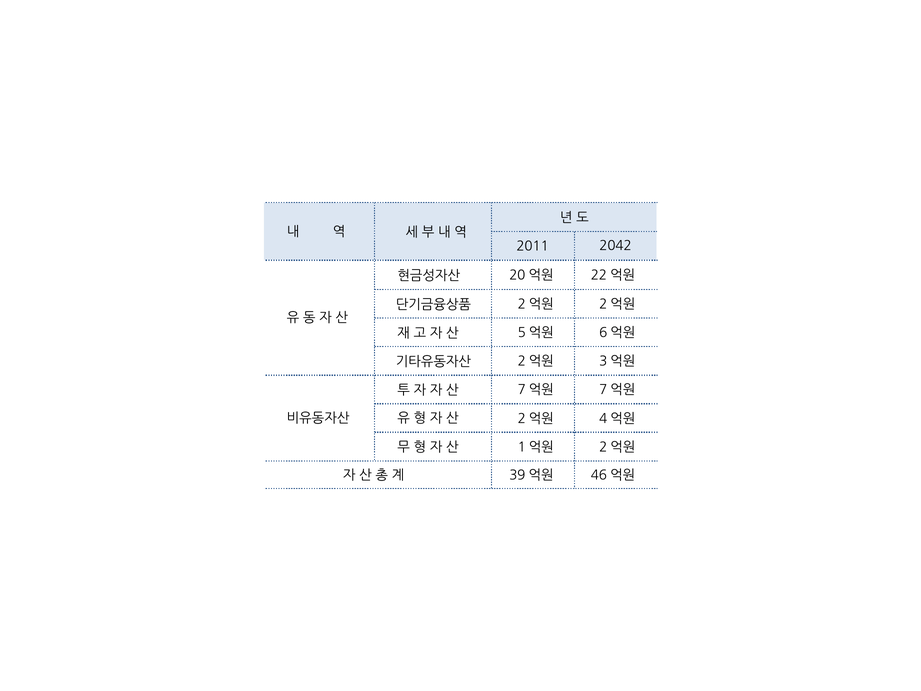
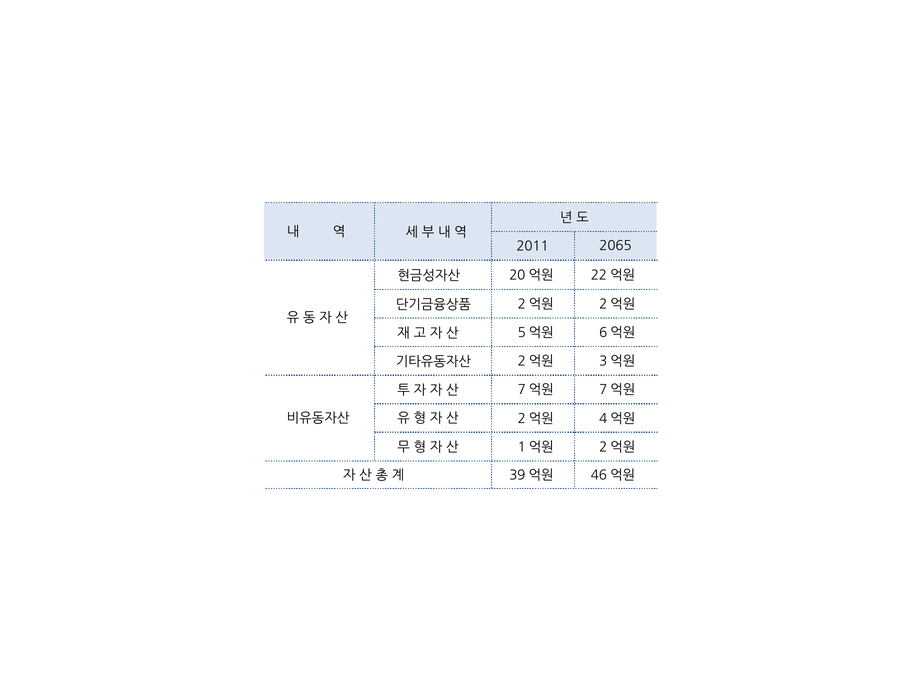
2042: 2042 -> 2065
